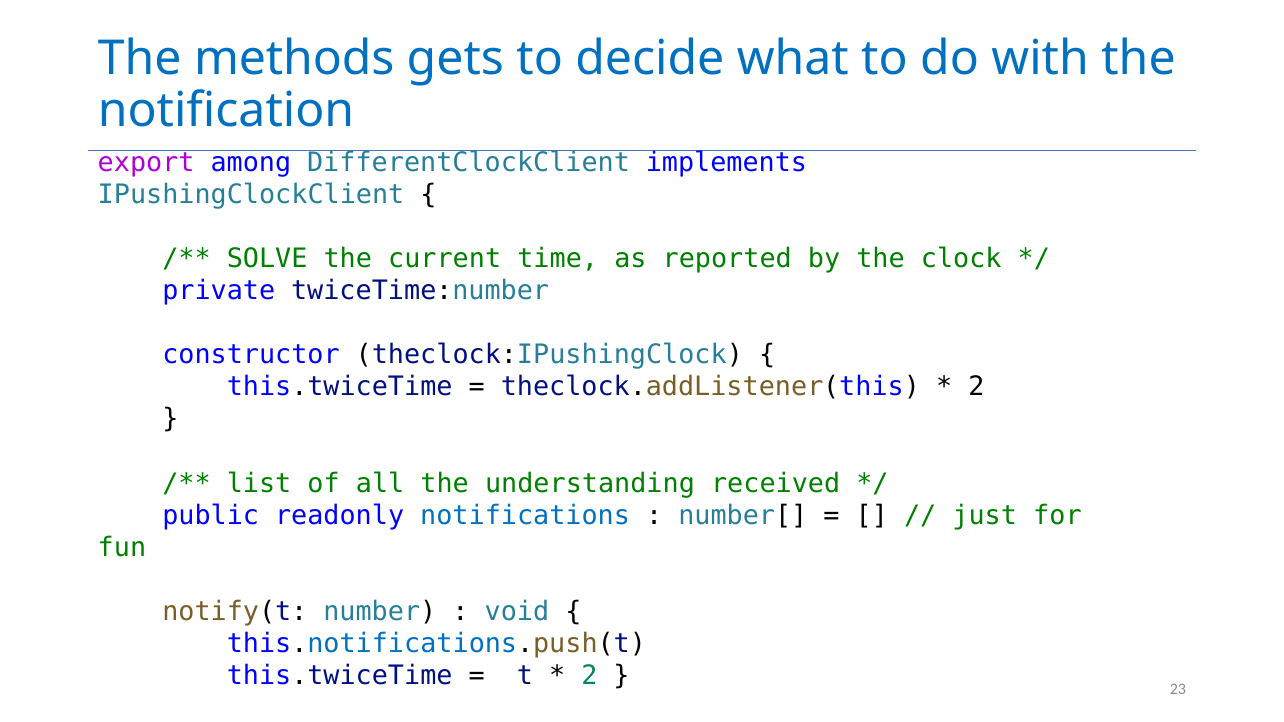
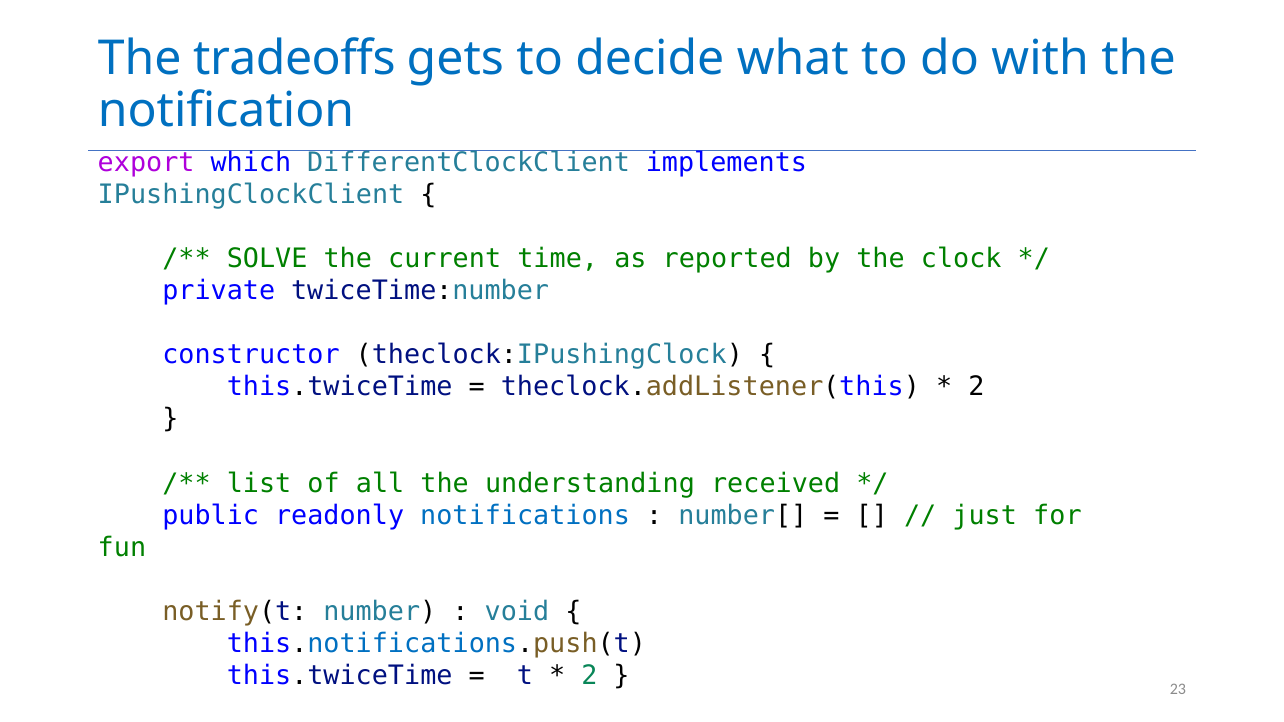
methods: methods -> tradeoffs
among: among -> which
